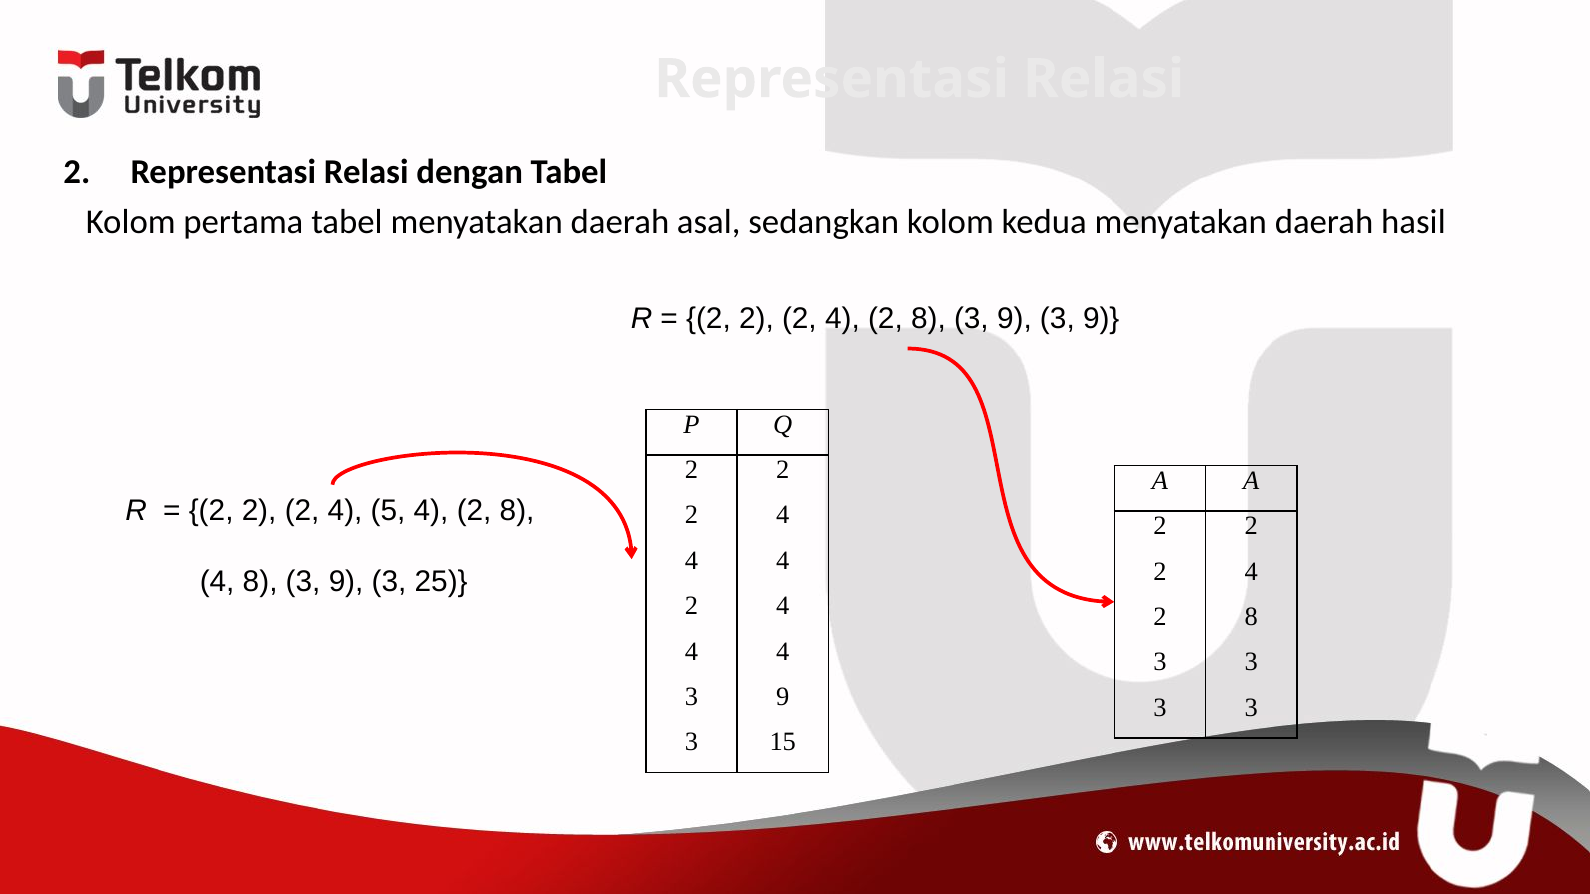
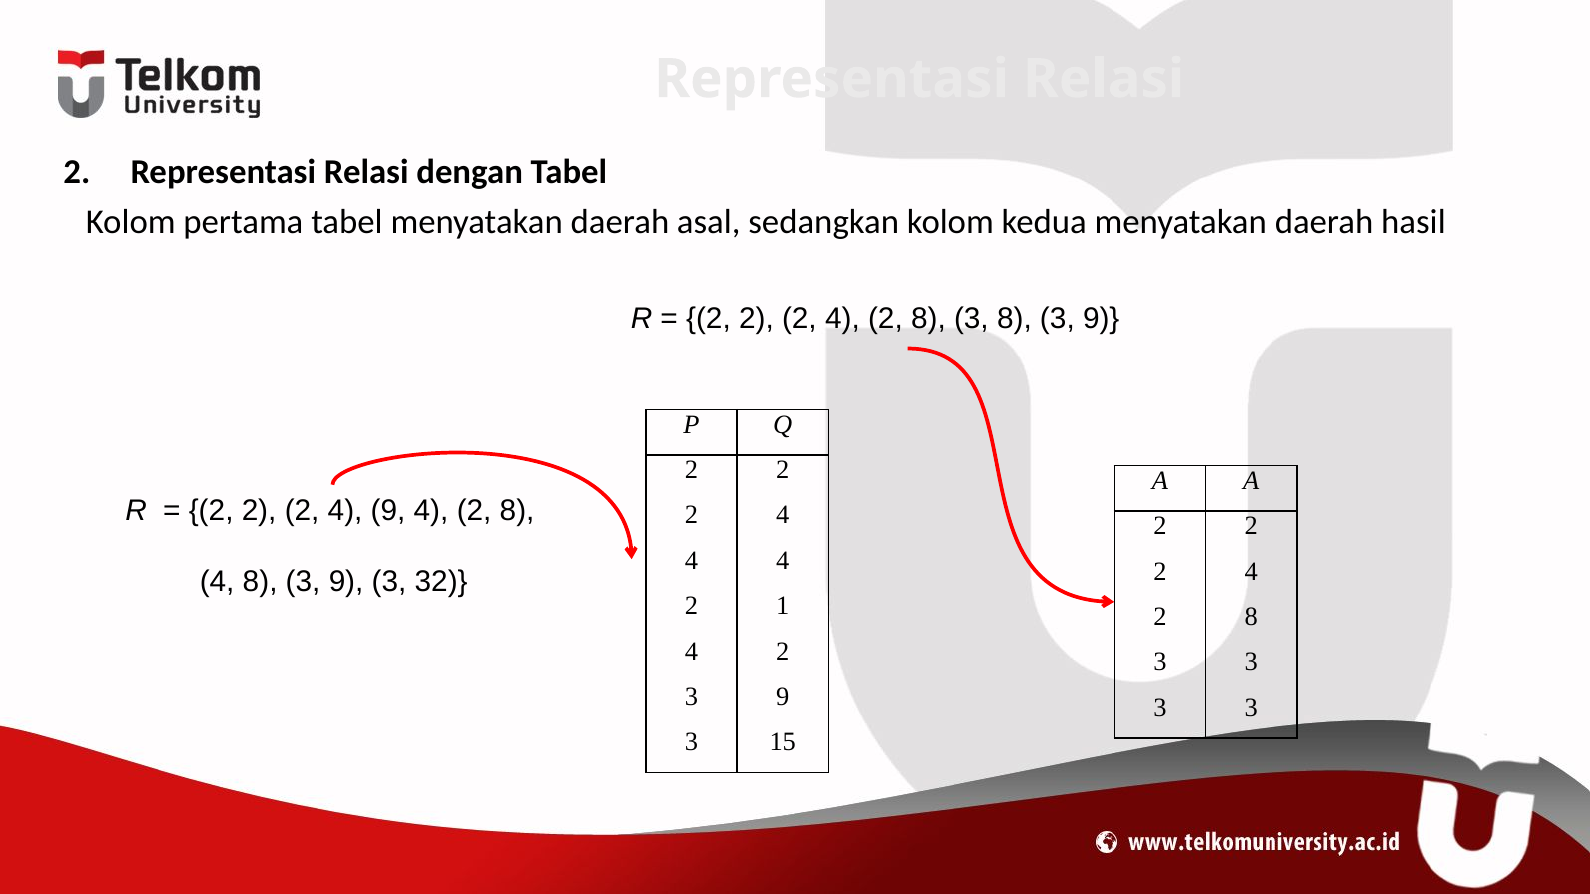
2 8 3 9: 9 -> 8
4 5: 5 -> 9
25: 25 -> 32
4 at (783, 606): 4 -> 1
4 at (783, 652): 4 -> 2
